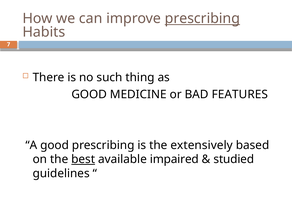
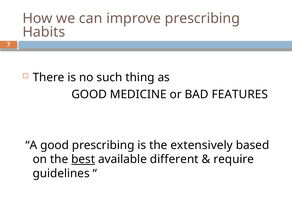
prescribing at (202, 18) underline: present -> none
impaired: impaired -> different
studied: studied -> require
